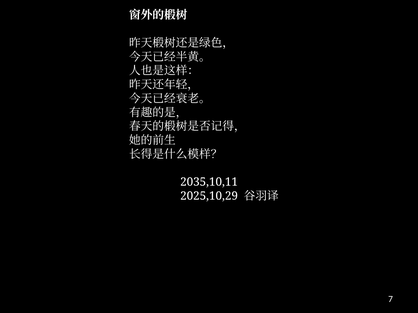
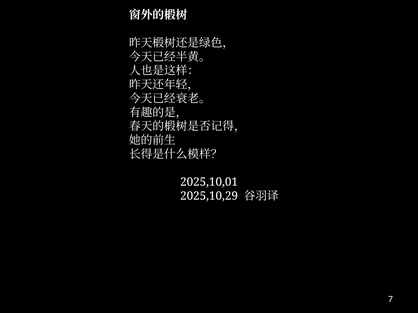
2035,10,11: 2035,10,11 -> 2025,10,01
